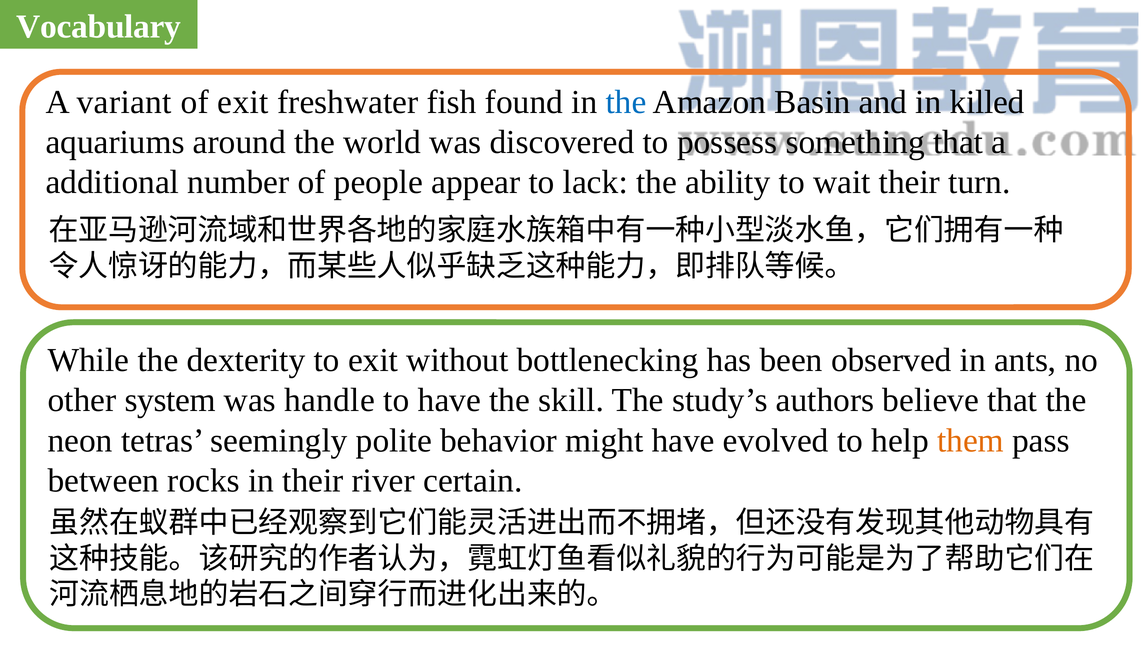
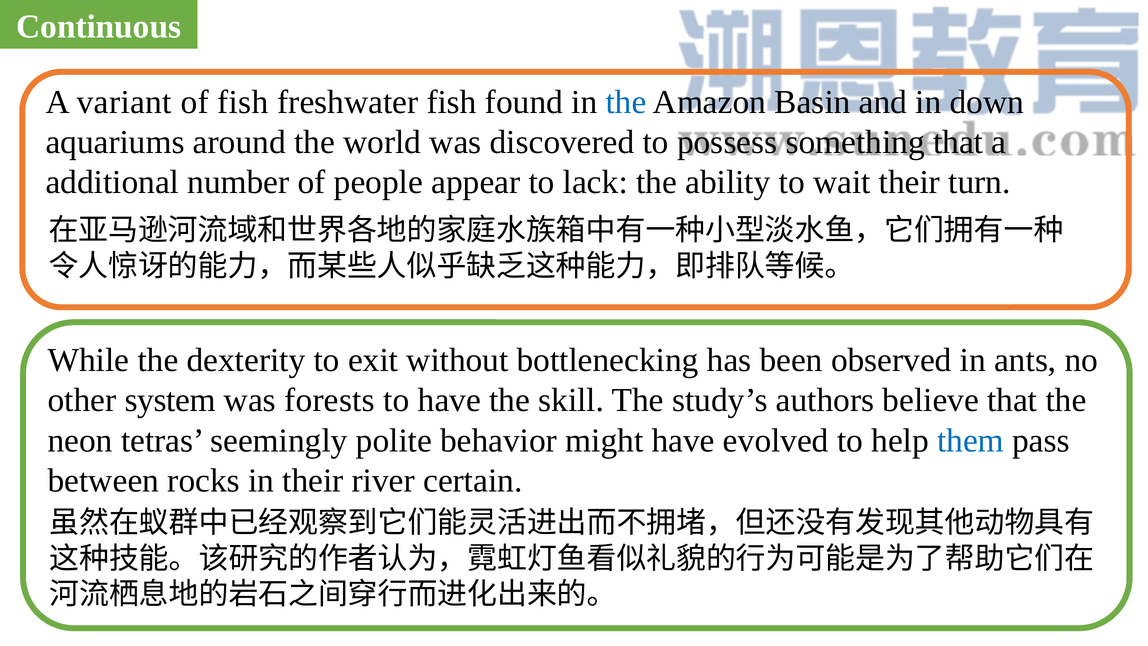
Vocabulary: Vocabulary -> Continuous
of exit: exit -> fish
killed: killed -> down
handle: handle -> forests
them colour: orange -> blue
